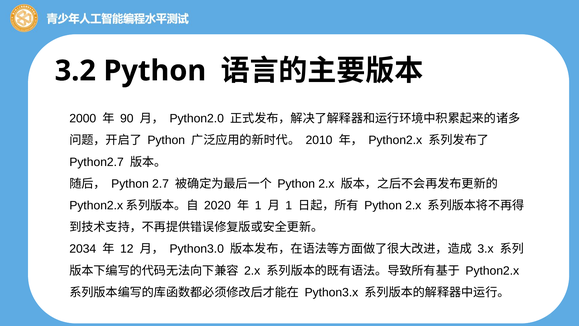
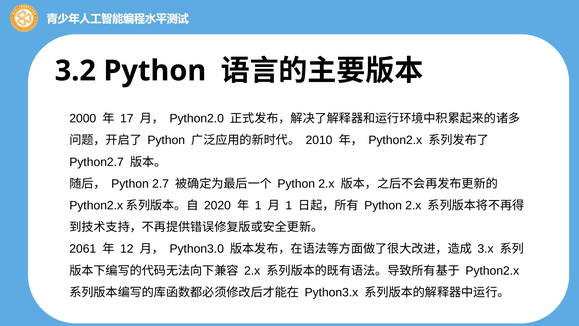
90: 90 -> 17
2034: 2034 -> 2061
